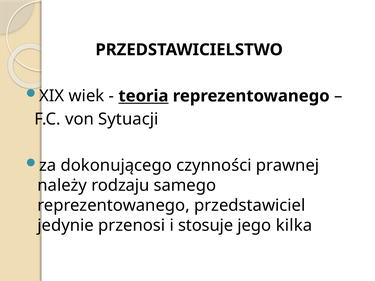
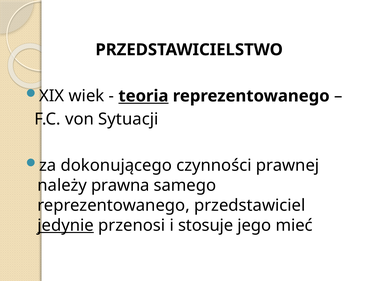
rodzaju: rodzaju -> prawna
jedynie underline: none -> present
kilka: kilka -> mieć
